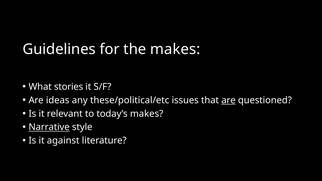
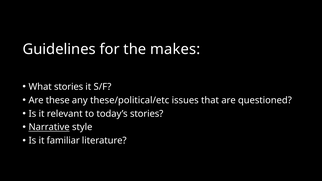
ideas: ideas -> these
are at (229, 100) underline: present -> none
today’s makes: makes -> stories
against: against -> familiar
